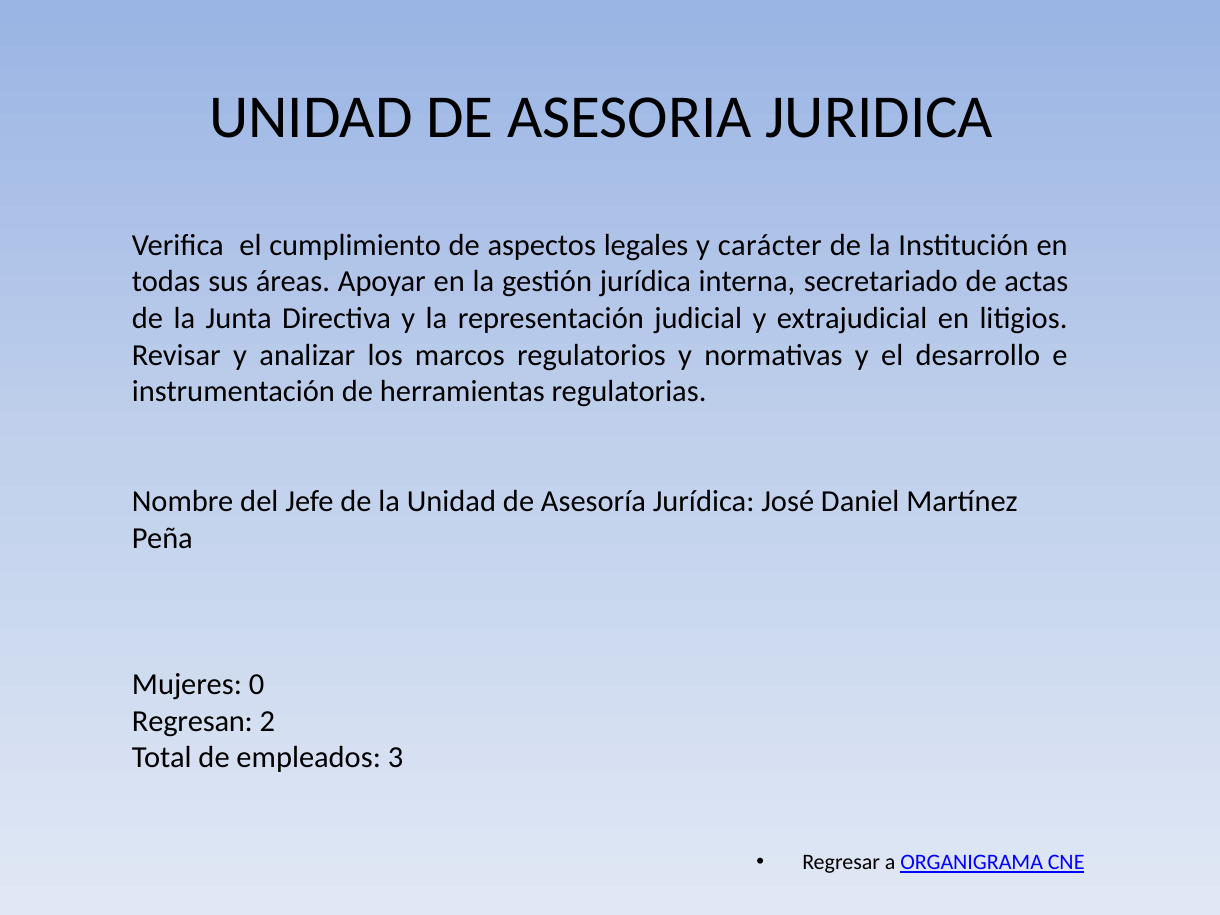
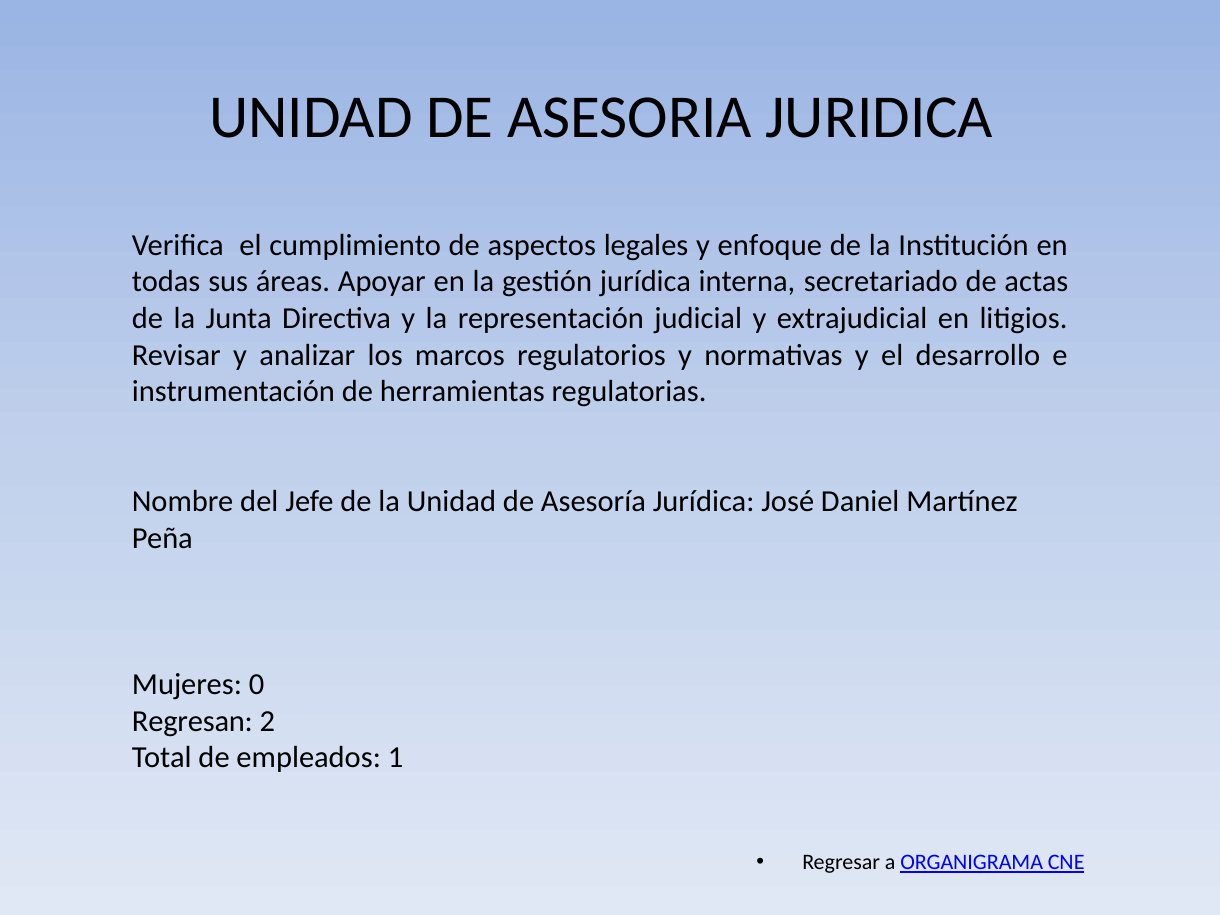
carácter: carácter -> enfoque
3: 3 -> 1
